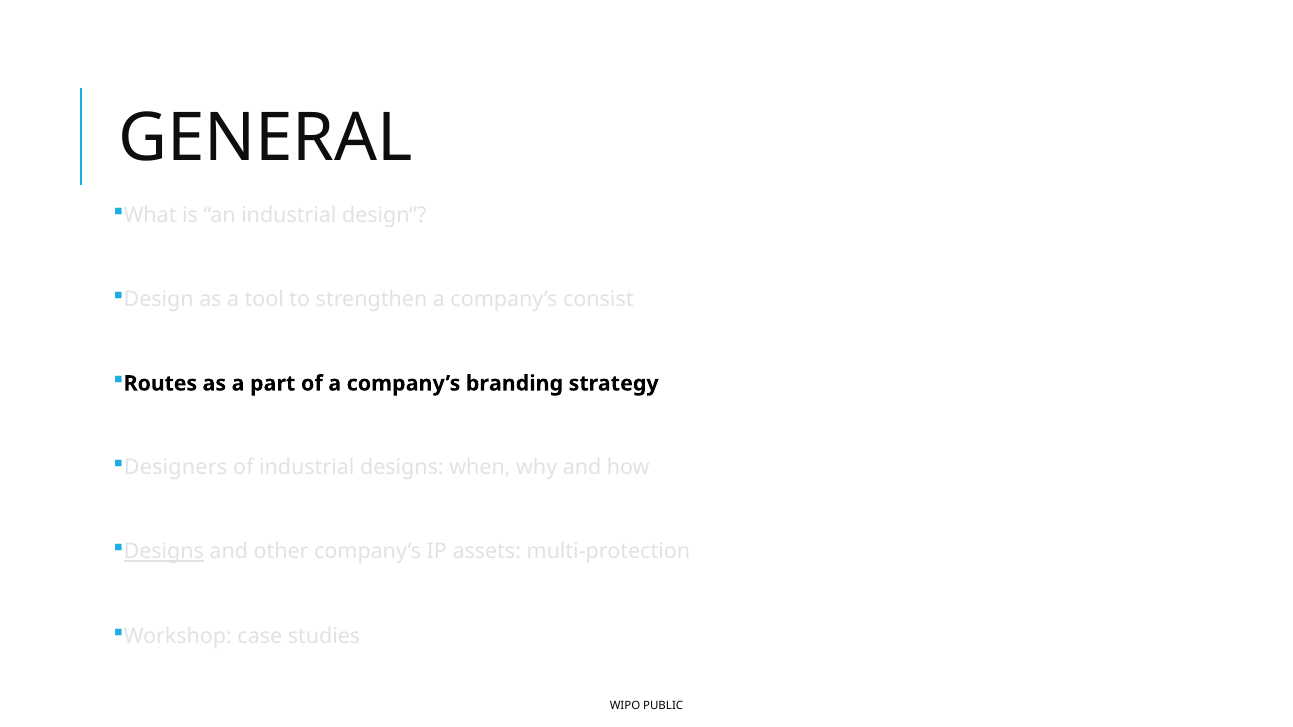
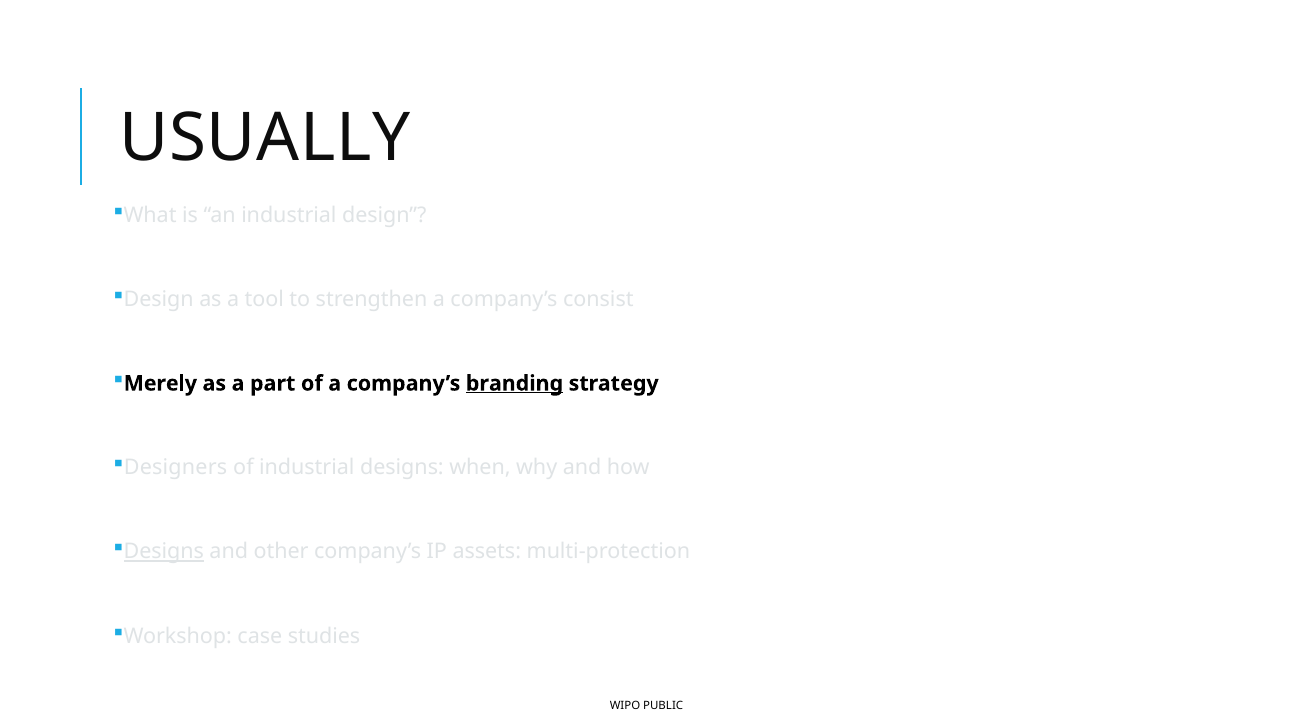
GENERAL: GENERAL -> USUALLY
Routes: Routes -> Merely
branding underline: none -> present
